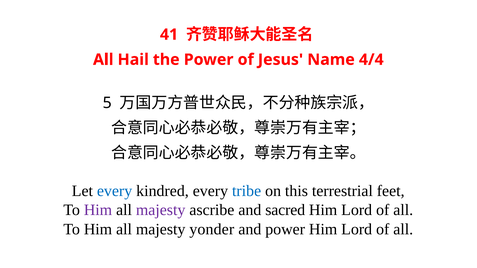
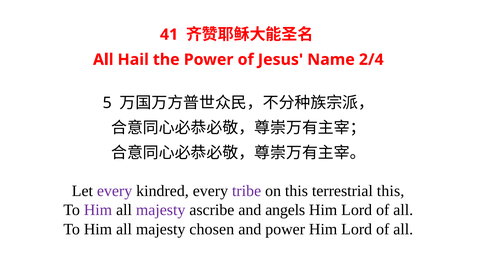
4/4: 4/4 -> 2/4
every at (115, 191) colour: blue -> purple
tribe colour: blue -> purple
terrestrial feet: feet -> this
sacred: sacred -> angels
yonder: yonder -> chosen
